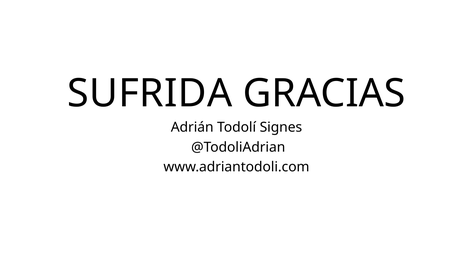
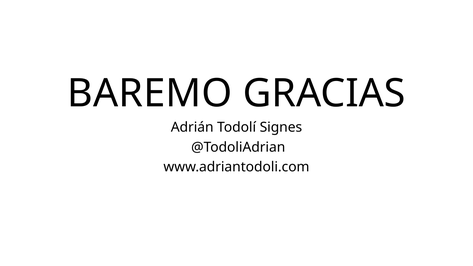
SUFRIDA: SUFRIDA -> BAREMO
